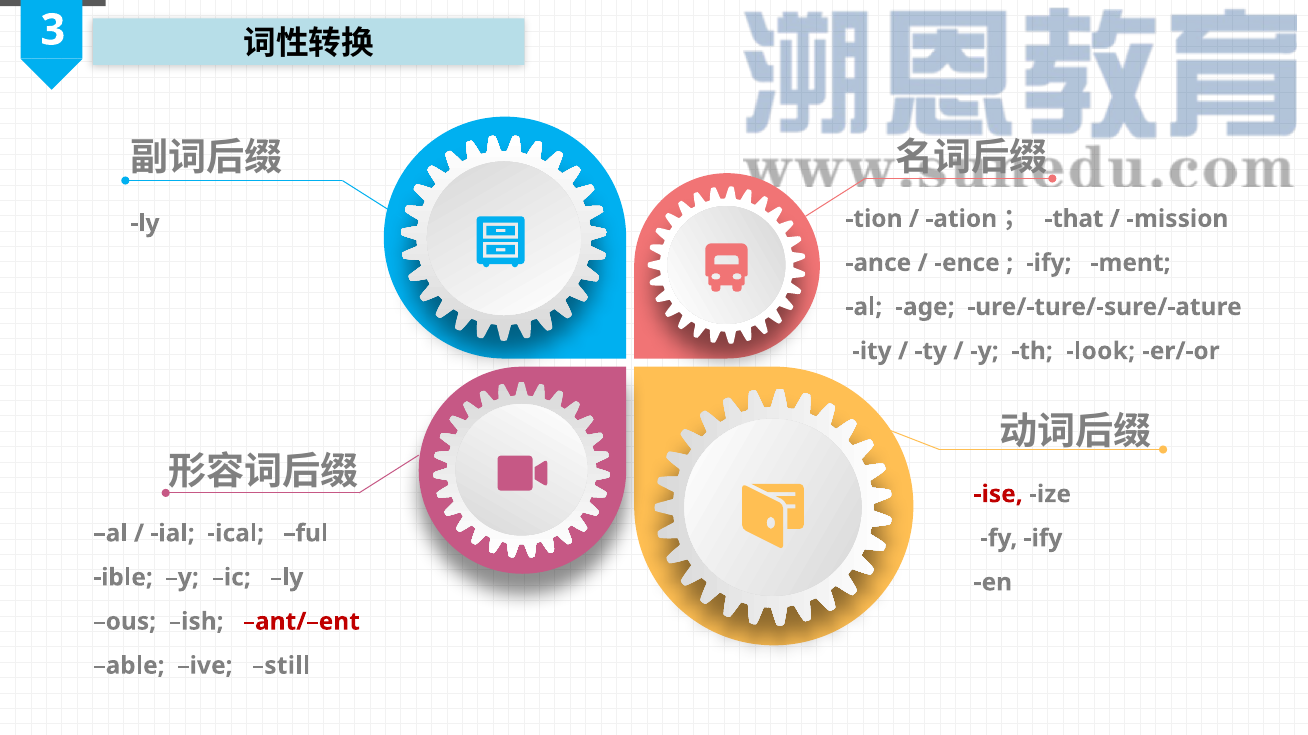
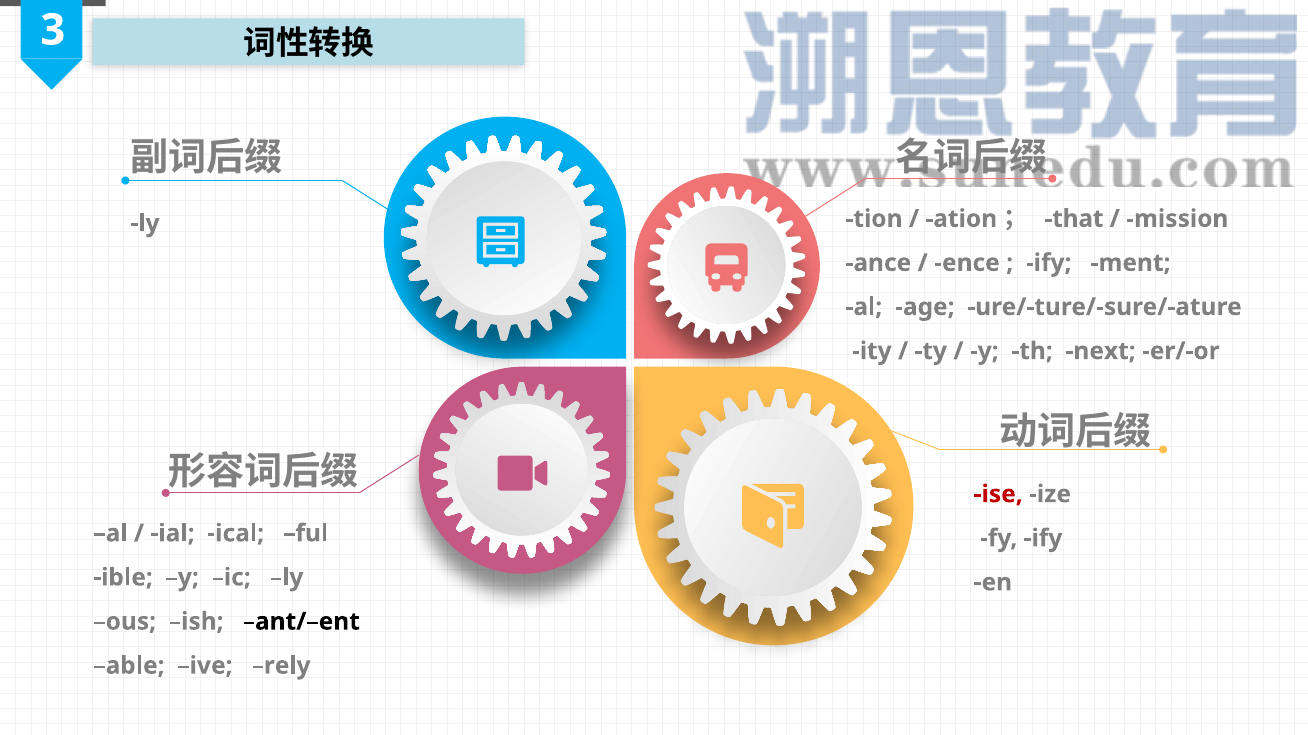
look: look -> next
ant/–ent colour: red -> black
still: still -> rely
